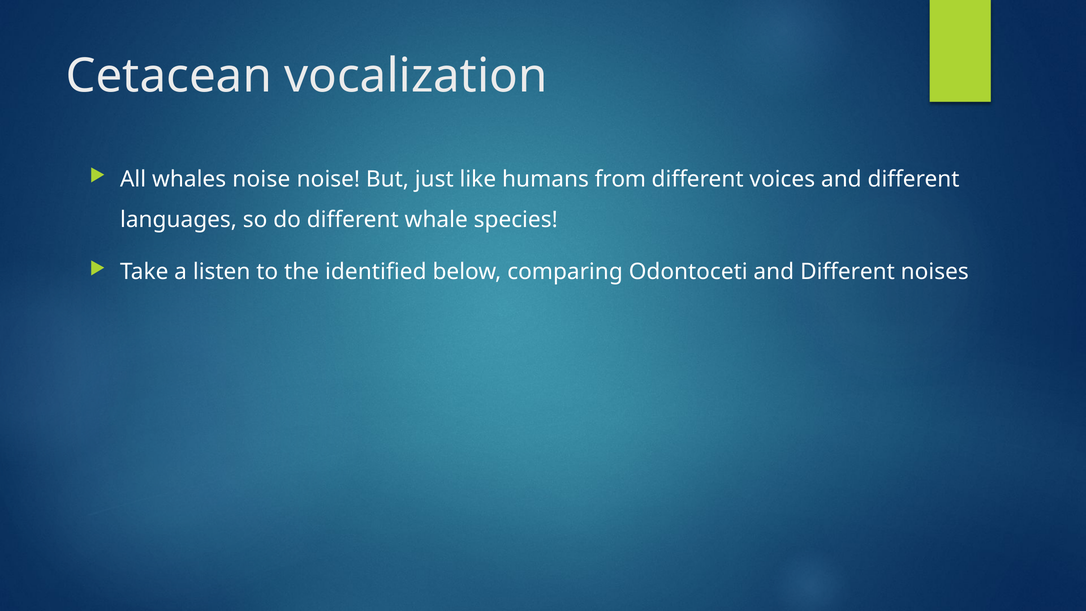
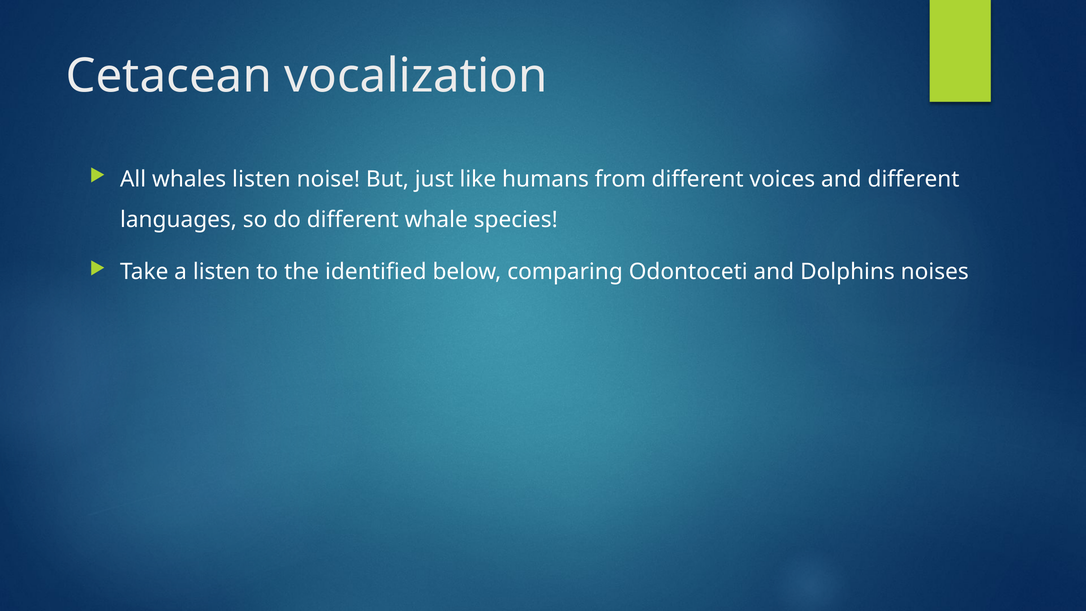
whales noise: noise -> listen
Odontoceti and Different: Different -> Dolphins
